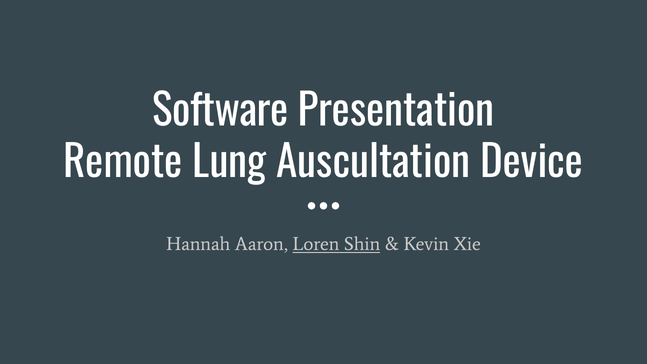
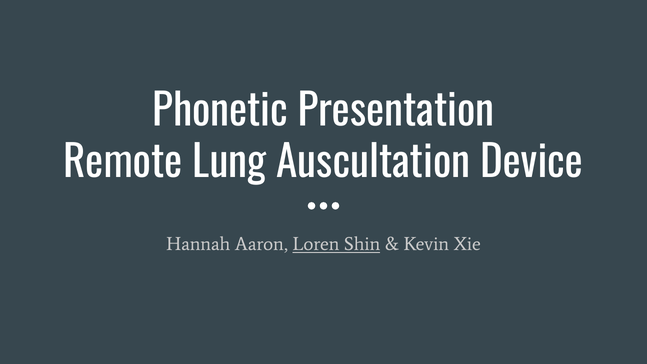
Software: Software -> Phonetic
